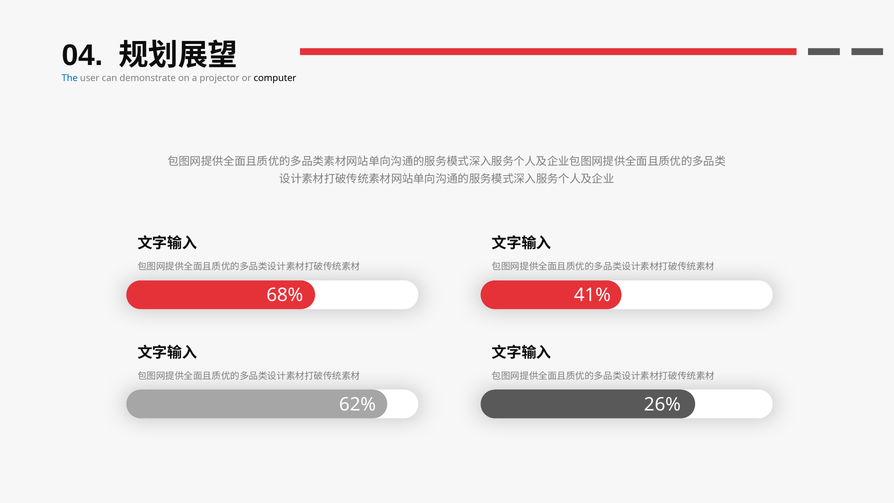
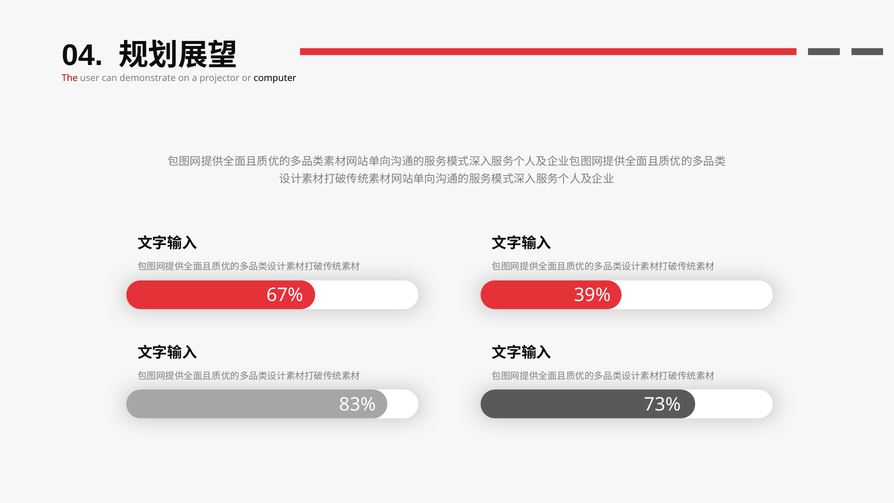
The colour: blue -> red
68%: 68% -> 67%
41%: 41% -> 39%
62%: 62% -> 83%
26%: 26% -> 73%
